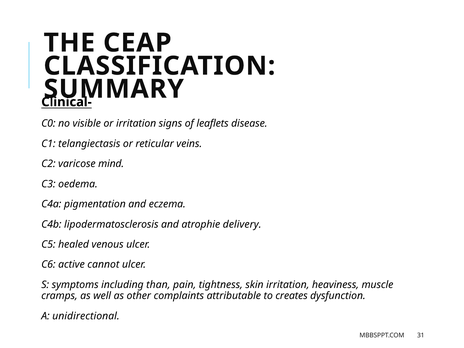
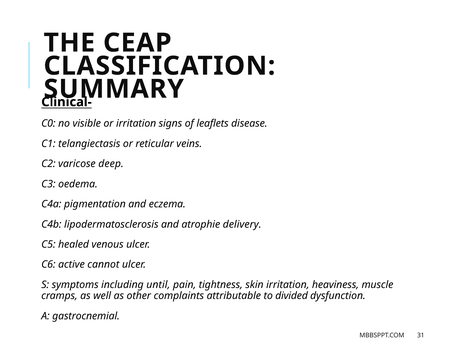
mind: mind -> deep
than: than -> until
creates: creates -> divided
unidirectional: unidirectional -> gastrocnemial
